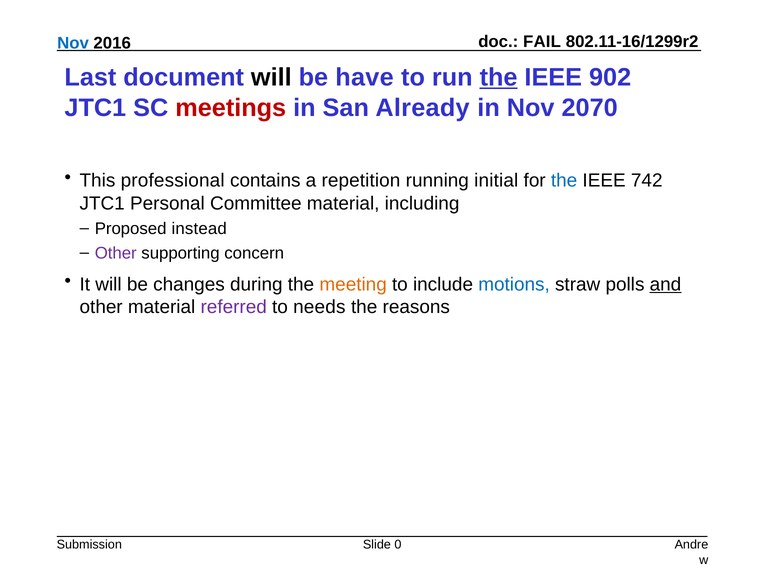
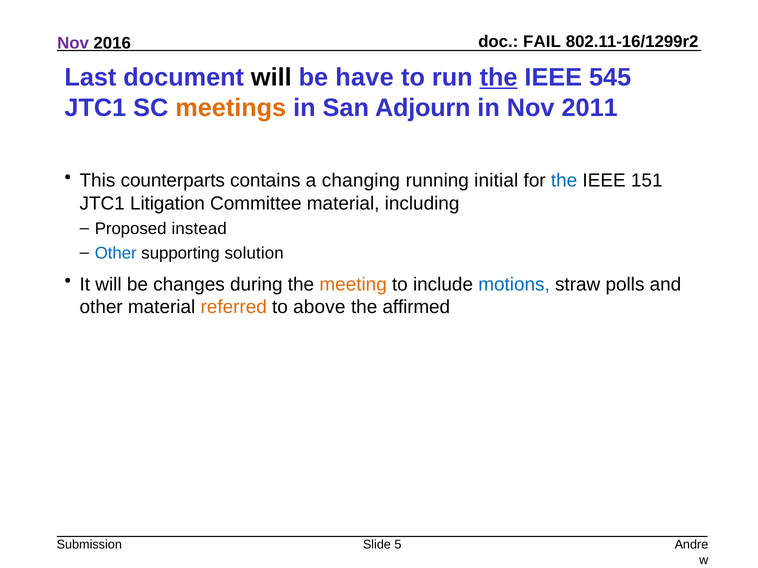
Nov at (73, 43) colour: blue -> purple
902: 902 -> 545
meetings colour: red -> orange
Already: Already -> Adjourn
2070: 2070 -> 2011
professional: professional -> counterparts
repetition: repetition -> changing
742: 742 -> 151
Personal: Personal -> Litigation
Other at (116, 253) colour: purple -> blue
concern: concern -> solution
and underline: present -> none
referred colour: purple -> orange
needs: needs -> above
reasons: reasons -> affirmed
0: 0 -> 5
